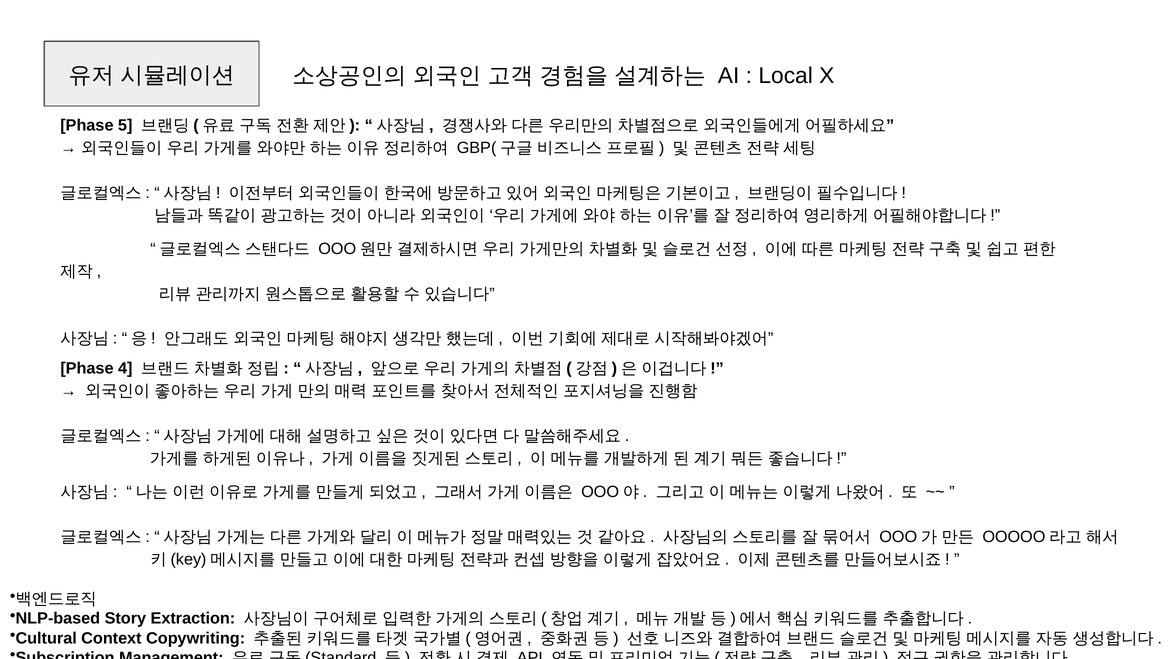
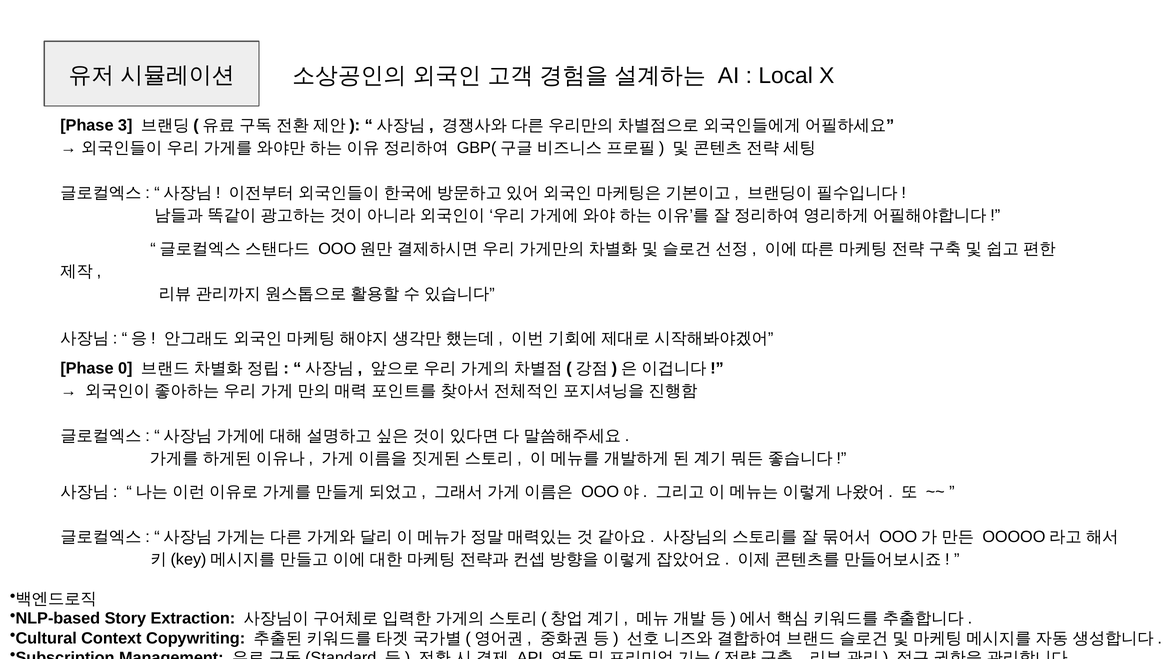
5: 5 -> 3
4: 4 -> 0
